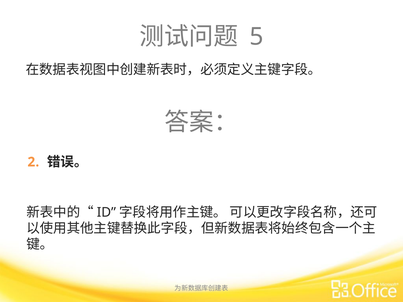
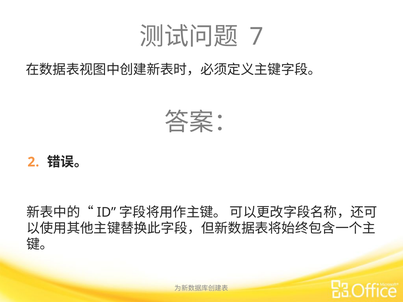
5: 5 -> 7
